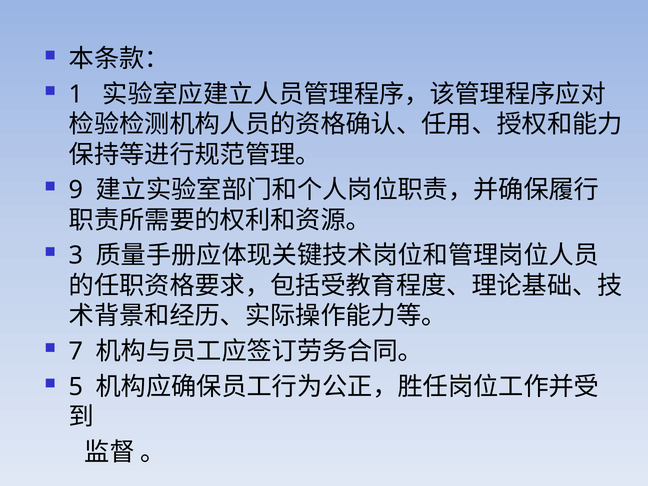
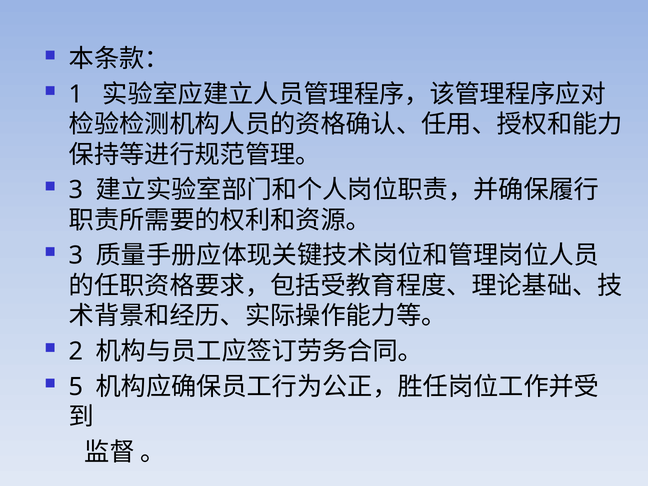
9 at (76, 190): 9 -> 3
7: 7 -> 2
